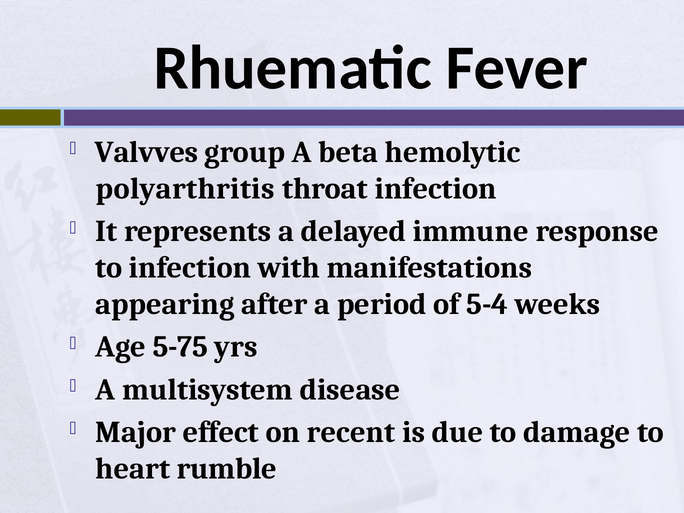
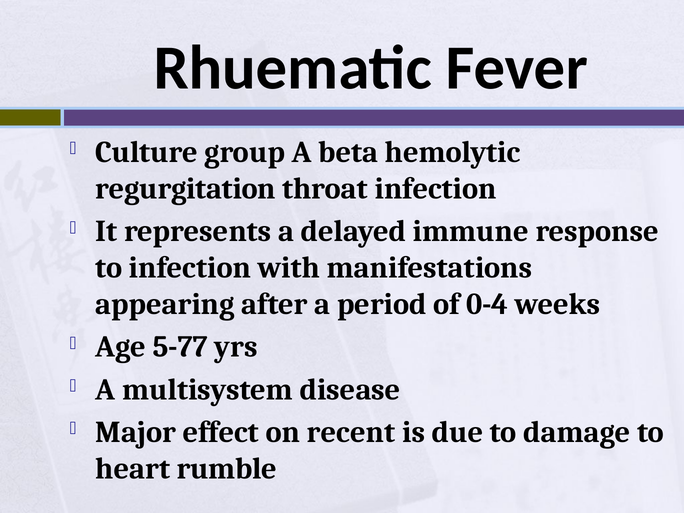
Valvves: Valvves -> Culture
polyarthritis: polyarthritis -> regurgitation
5-4: 5-4 -> 0-4
5-75: 5-75 -> 5-77
